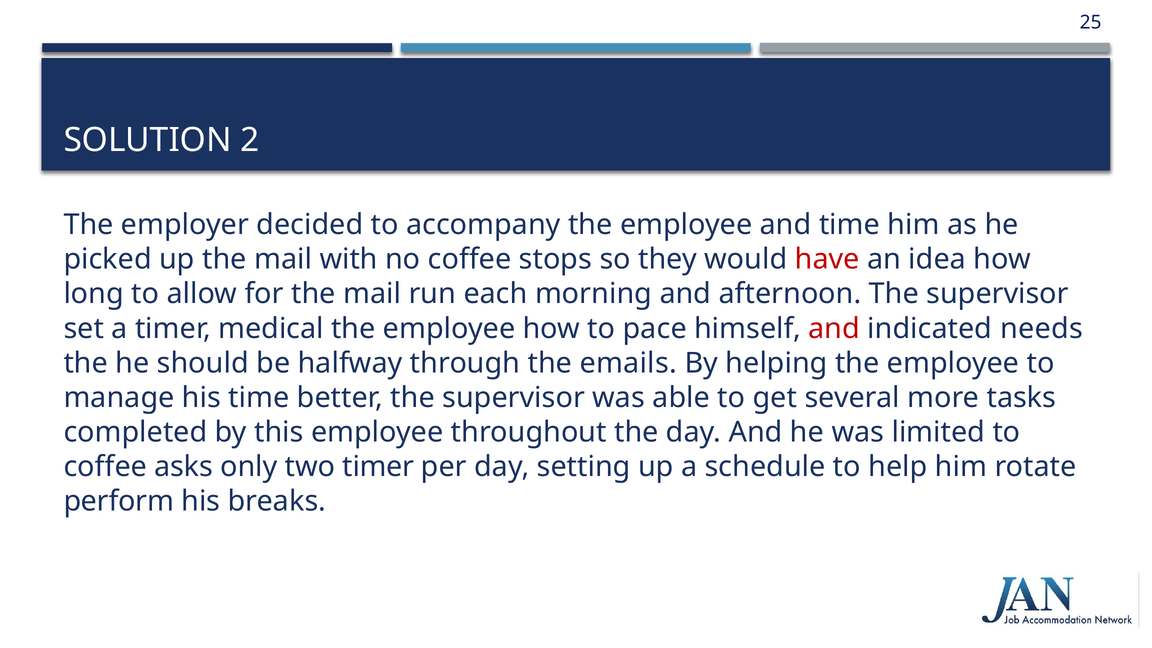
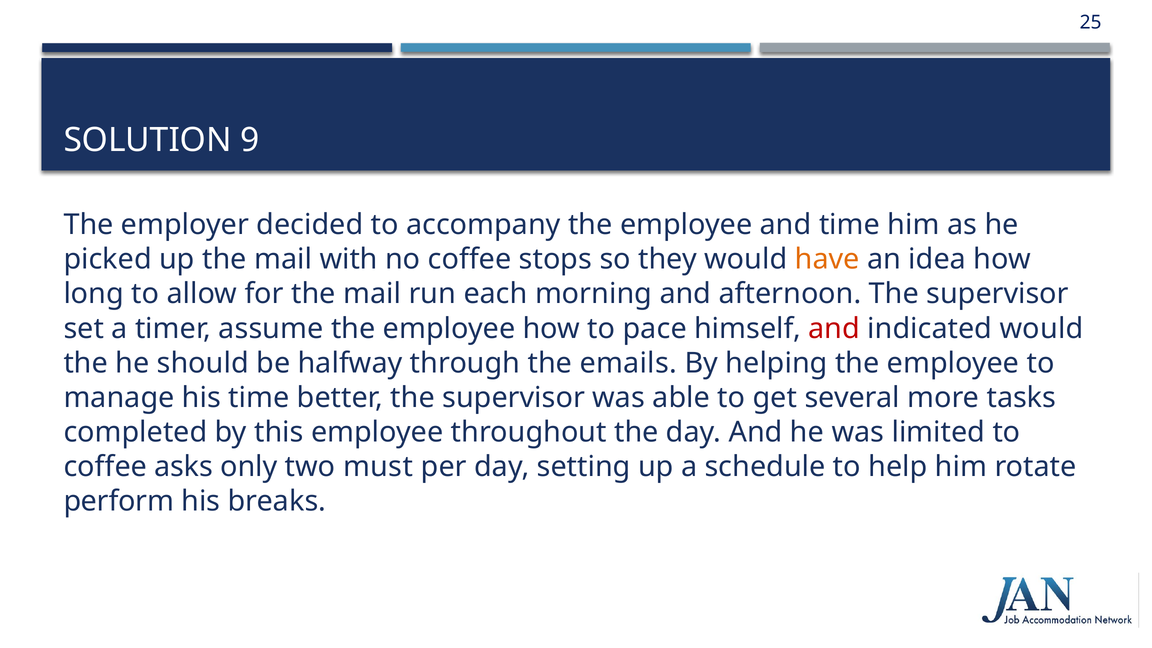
2: 2 -> 9
have colour: red -> orange
medical: medical -> assume
indicated needs: needs -> would
two timer: timer -> must
